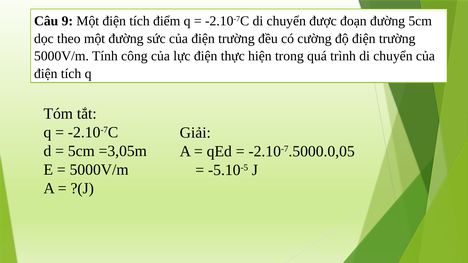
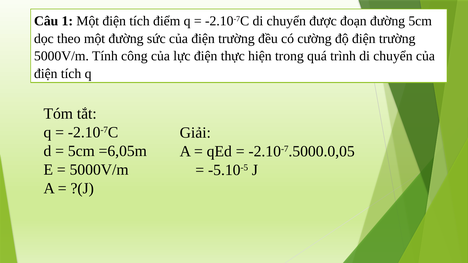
9: 9 -> 1
=3,05m: =3,05m -> =6,05m
